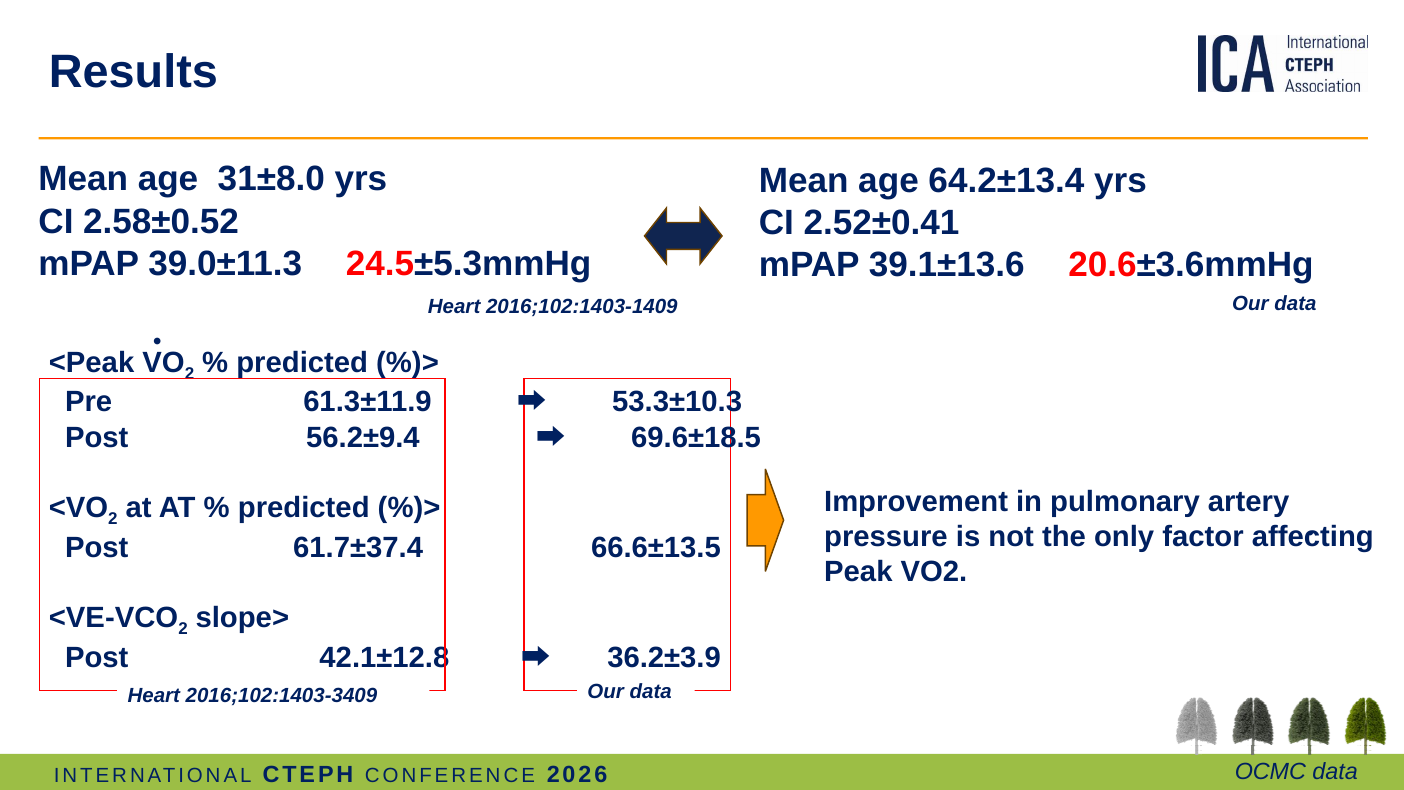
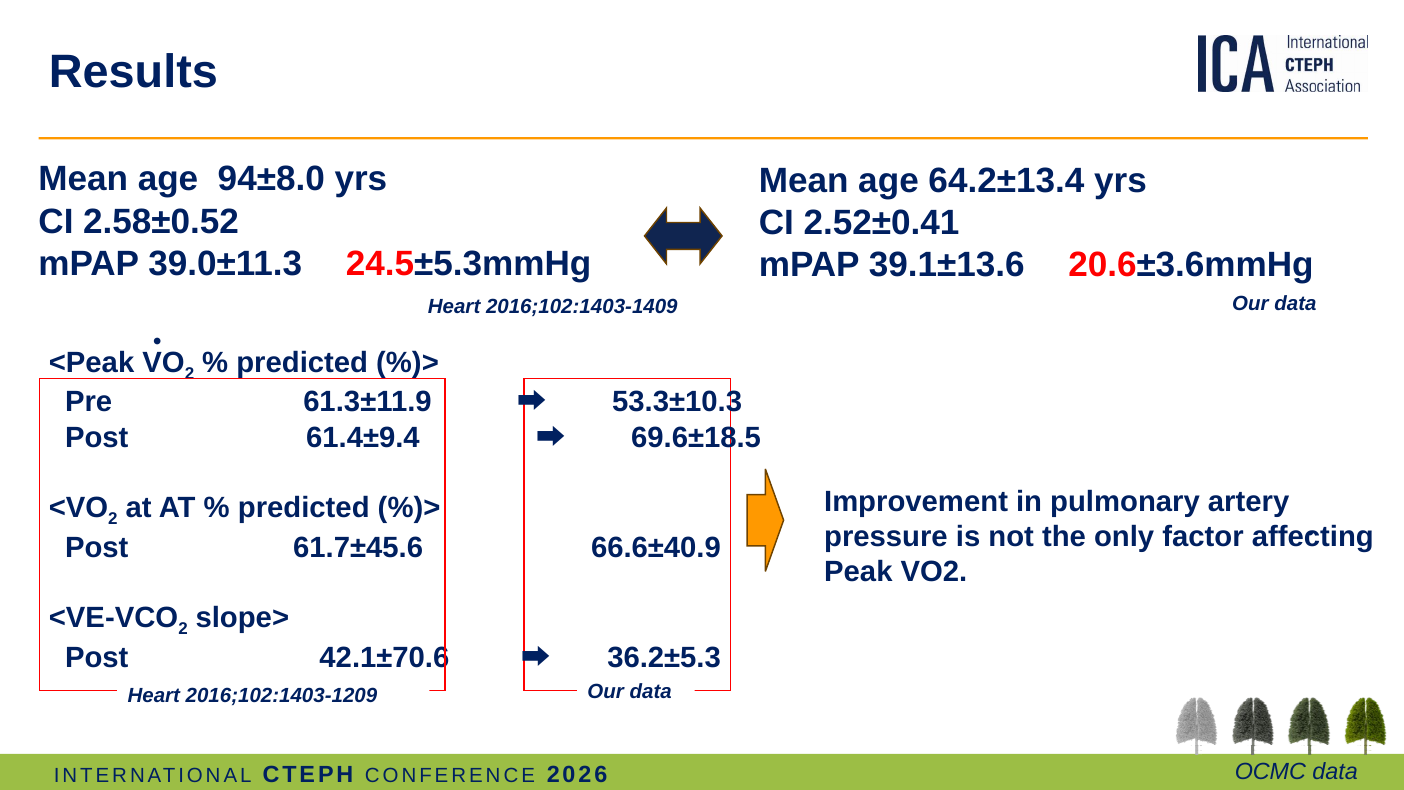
31±8.0: 31±8.0 -> 94±8.0
56.2±9.4: 56.2±9.4 -> 61.4±9.4
61.7±37.4: 61.7±37.4 -> 61.7±45.6
66.6±13.5: 66.6±13.5 -> 66.6±40.9
42.1±12.8: 42.1±12.8 -> 42.1±70.6
36.2±3.9: 36.2±3.9 -> 36.2±5.3
2016;102:1403-3409: 2016;102:1403-3409 -> 2016;102:1403-1209
